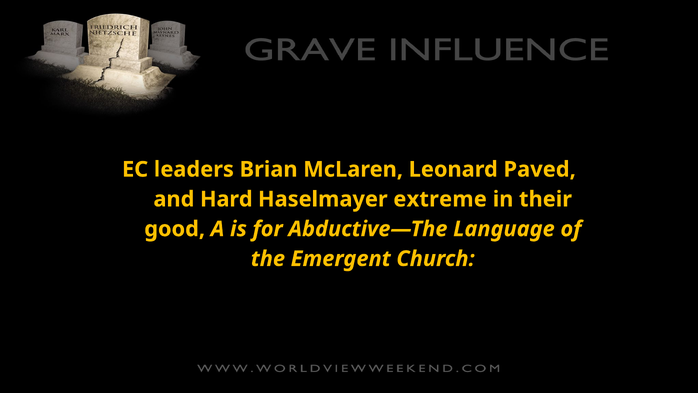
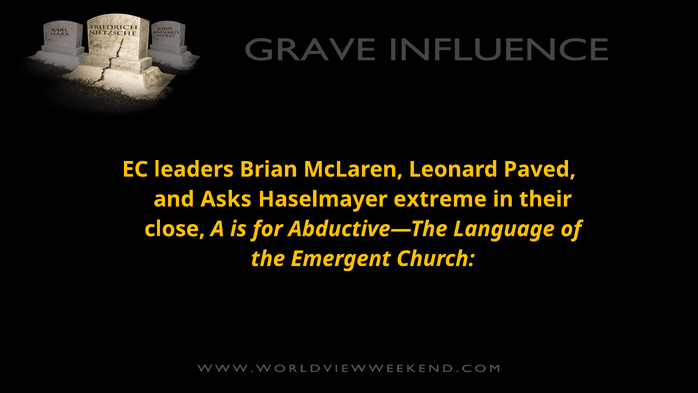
Hard: Hard -> Asks
good: good -> close
